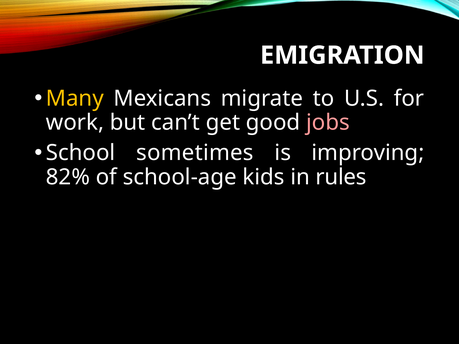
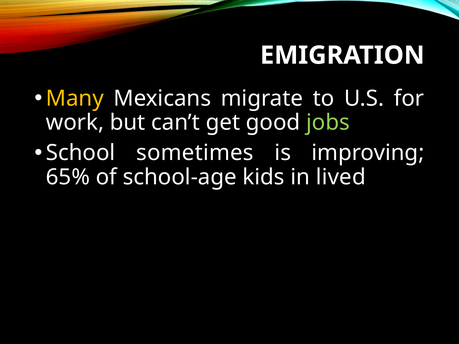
jobs colour: pink -> light green
82%: 82% -> 65%
rules: rules -> lived
